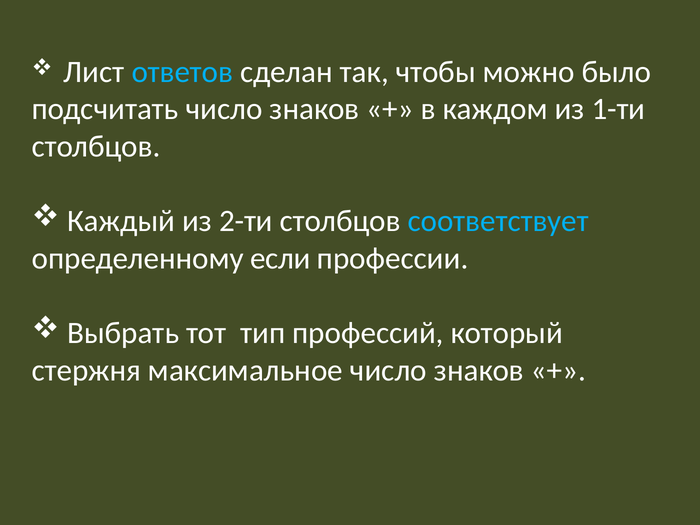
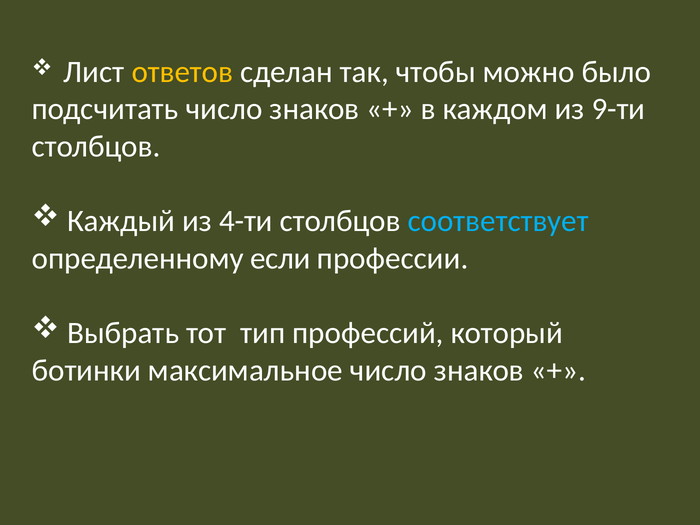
ответов colour: light blue -> yellow
1-ти: 1-ти -> 9-ти
2-ти: 2-ти -> 4-ти
стержня: стержня -> ботинки
